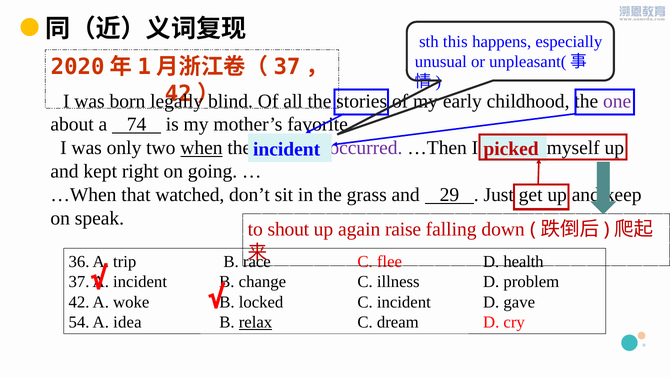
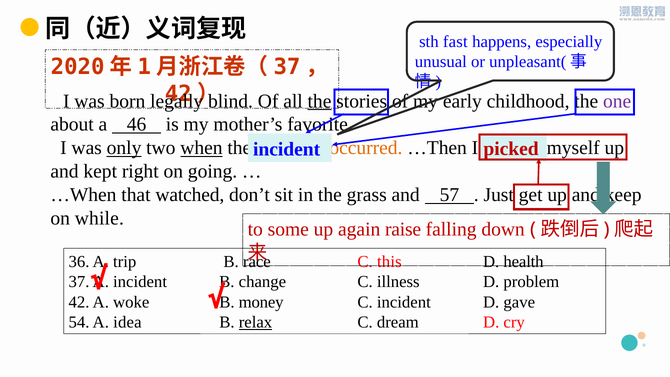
this: this -> fast
the at (319, 101) underline: none -> present
74: 74 -> 46
only underline: none -> present
occurred colour: purple -> orange
29: 29 -> 57
speak: speak -> while
shout: shout -> some
flee: flee -> this
locked: locked -> money
